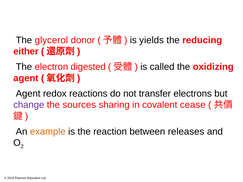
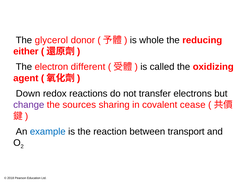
yields: yields -> whole
digested: digested -> different
Agent at (28, 94): Agent -> Down
example colour: orange -> blue
releases: releases -> transport
